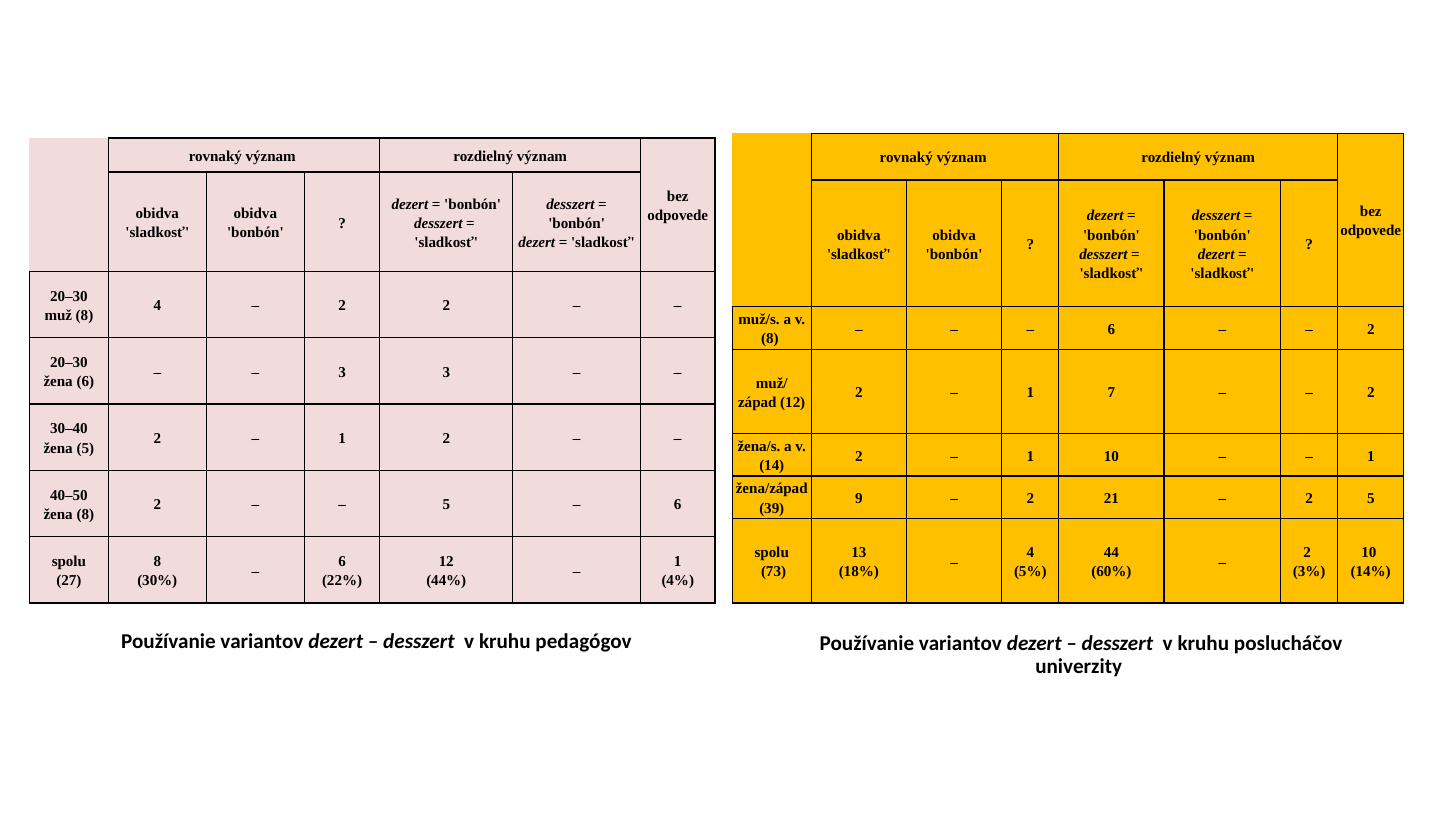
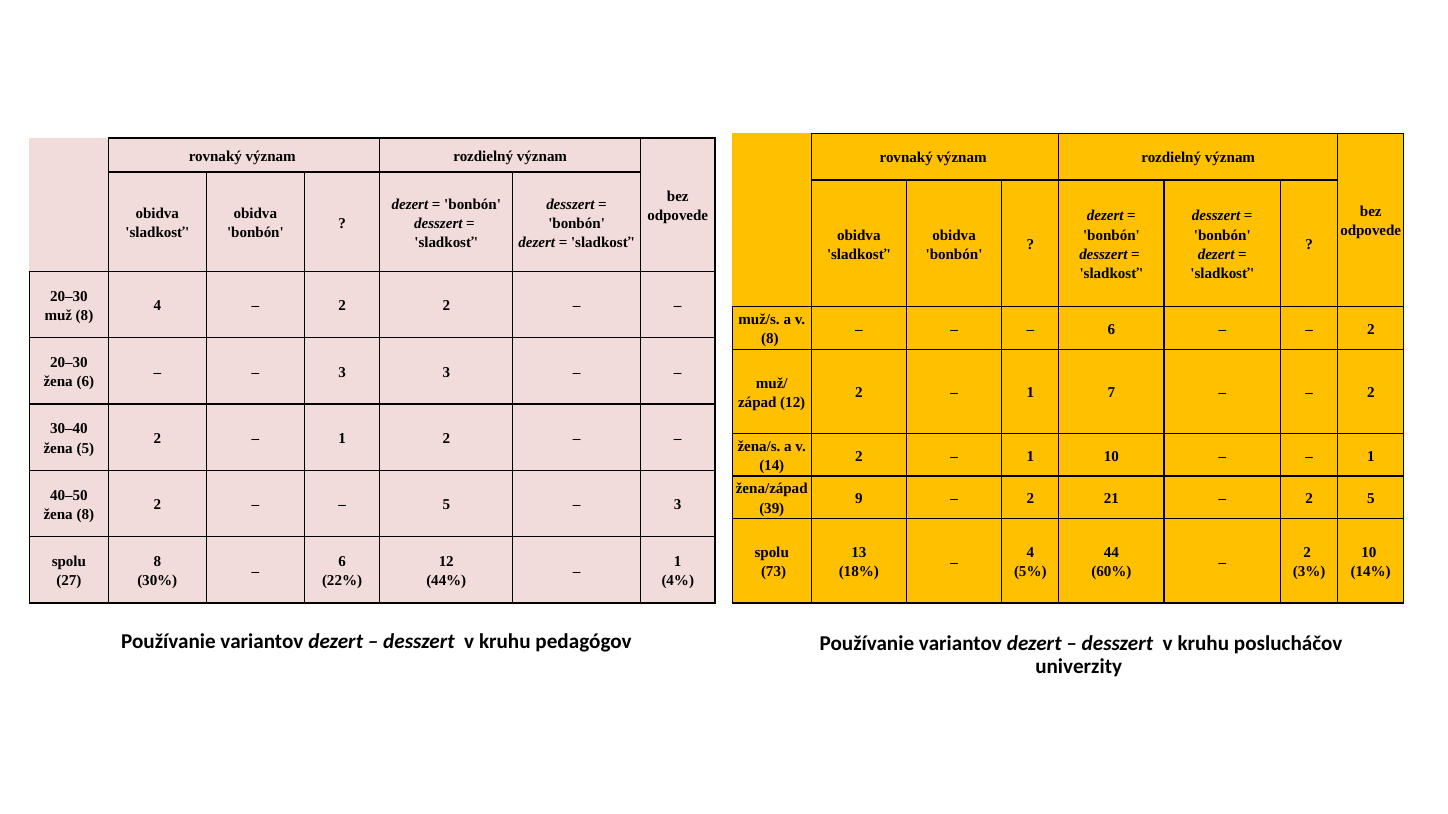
6 at (678, 505): 6 -> 3
